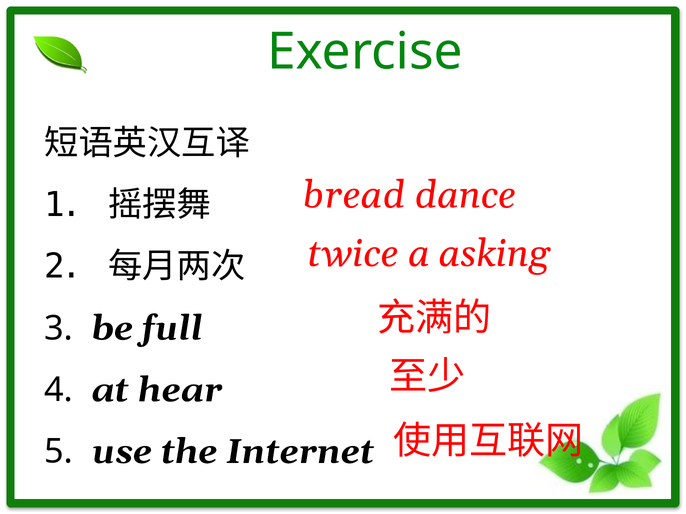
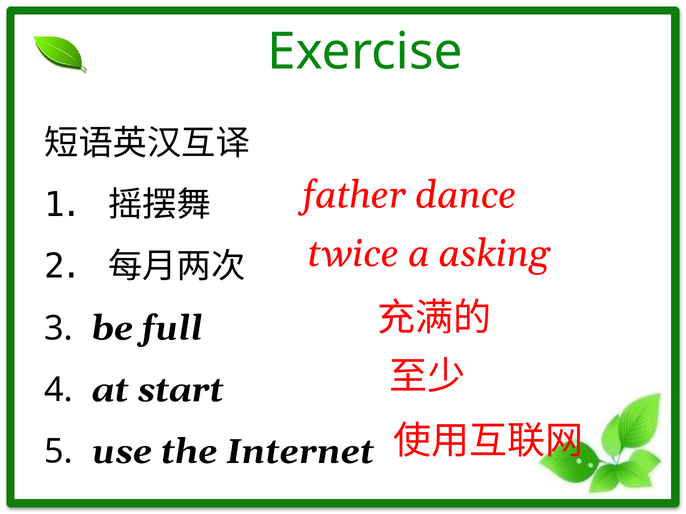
bread: bread -> father
hear: hear -> start
